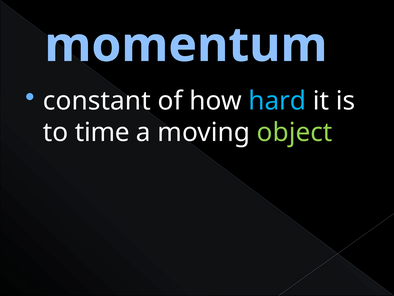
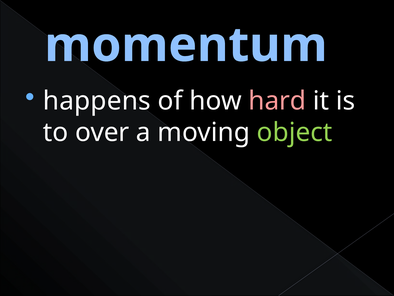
constant: constant -> happens
hard colour: light blue -> pink
time: time -> over
